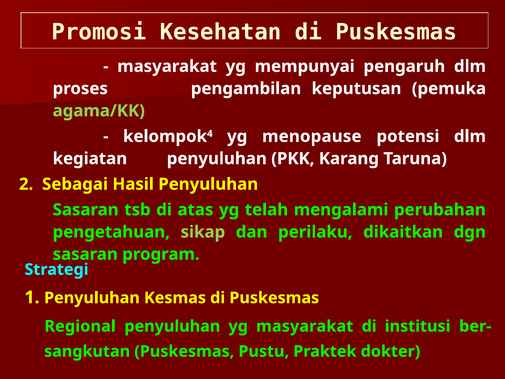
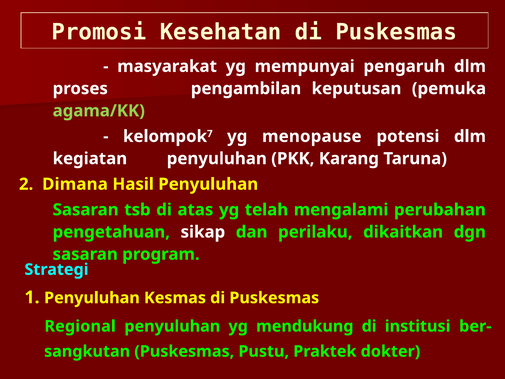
4: 4 -> 7
Sebagai: Sebagai -> Dimana
sikap colour: light green -> white
yg masyarakat: masyarakat -> mendukung
